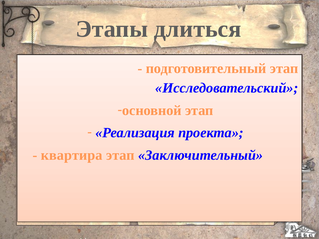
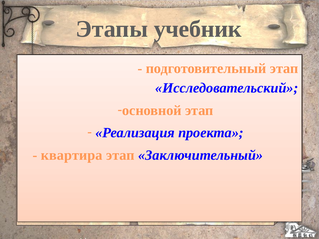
длиться: длиться -> учебник
